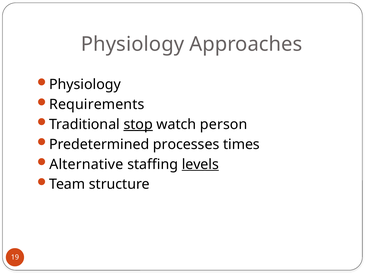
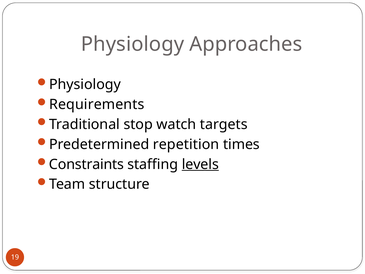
stop underline: present -> none
person: person -> targets
processes: processes -> repetition
Alternative: Alternative -> Constraints
